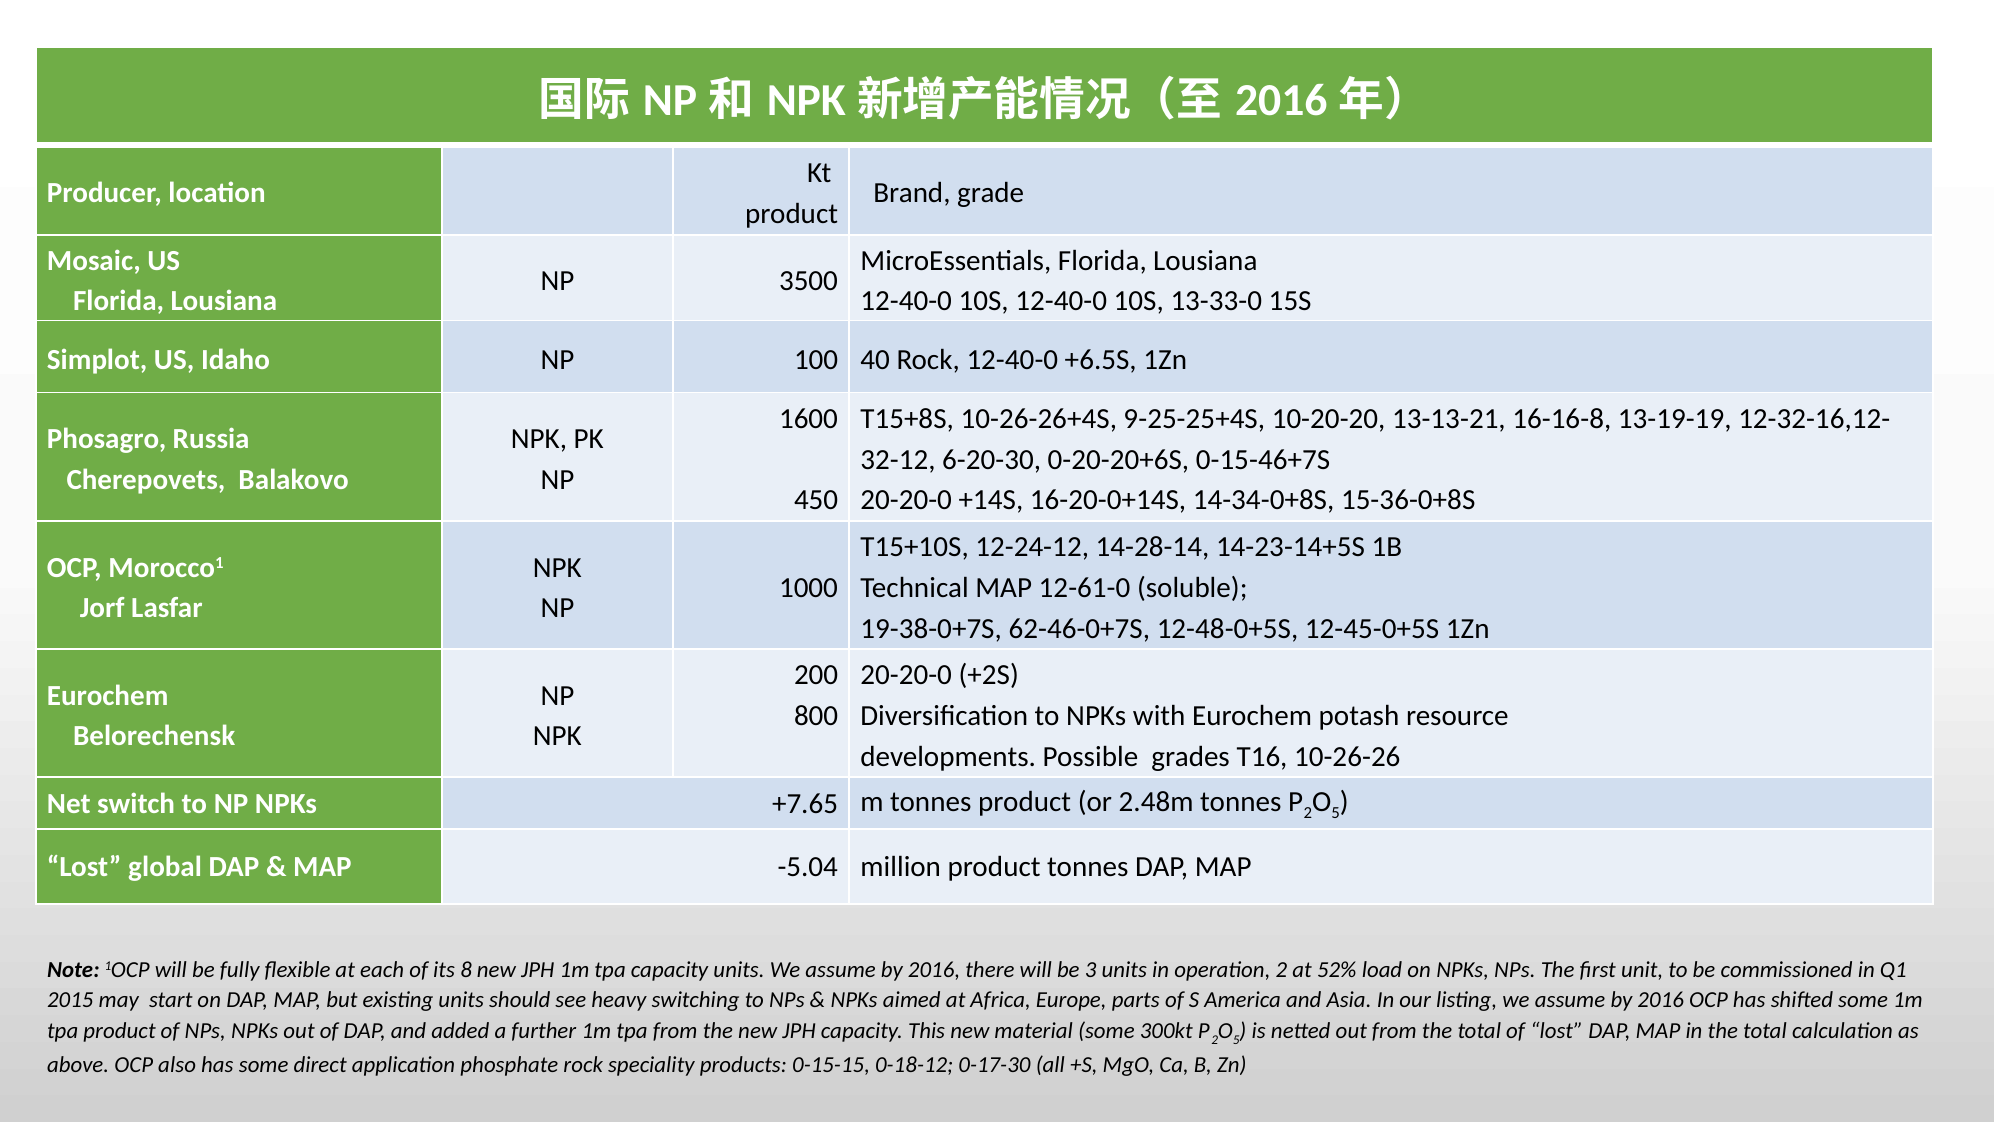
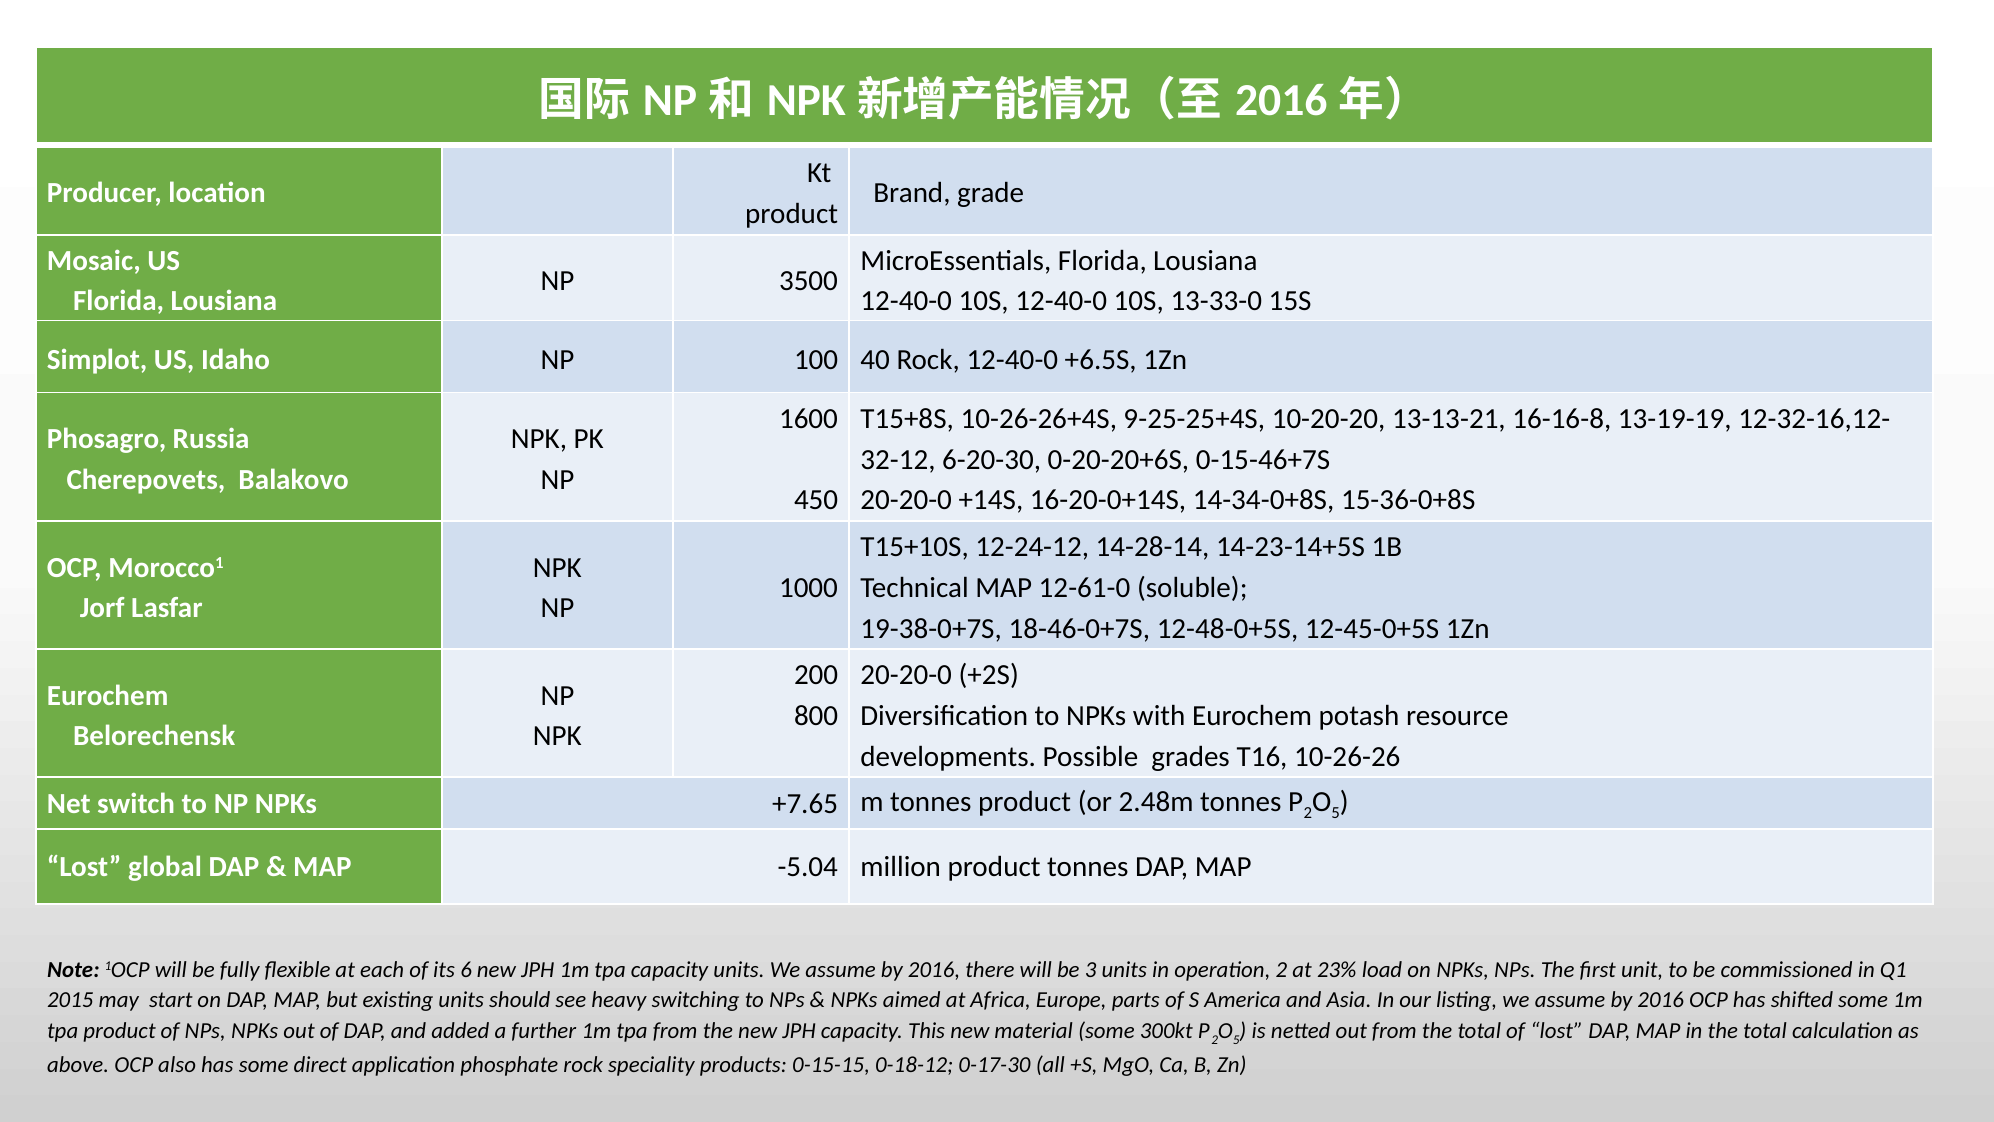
62-46-0+7S: 62-46-0+7S -> 18-46-0+7S
8: 8 -> 6
52%: 52% -> 23%
